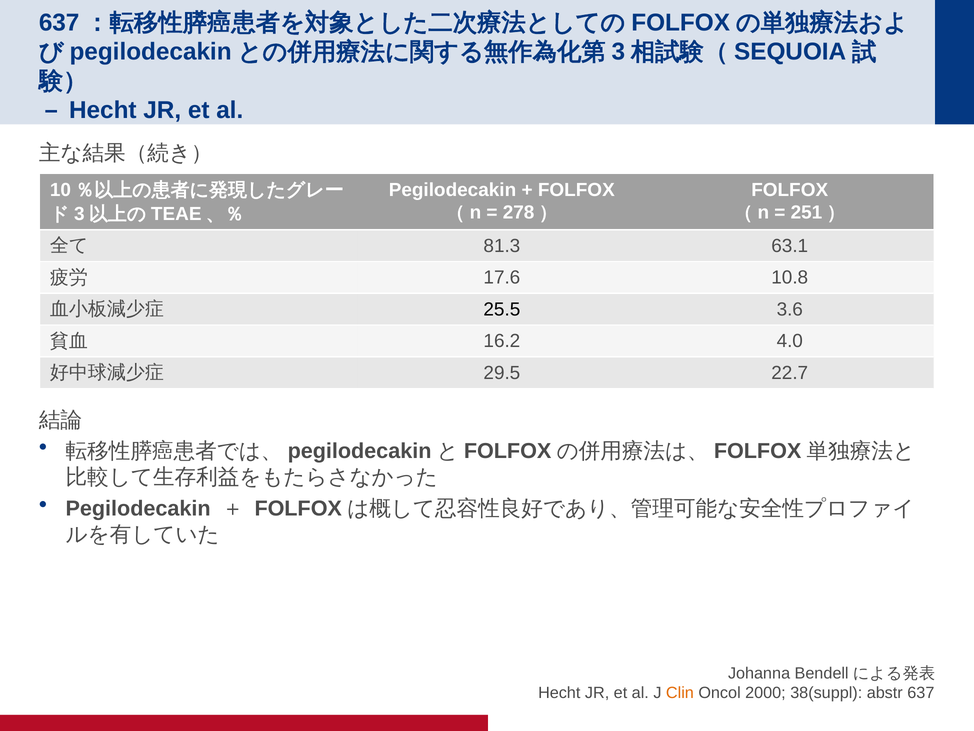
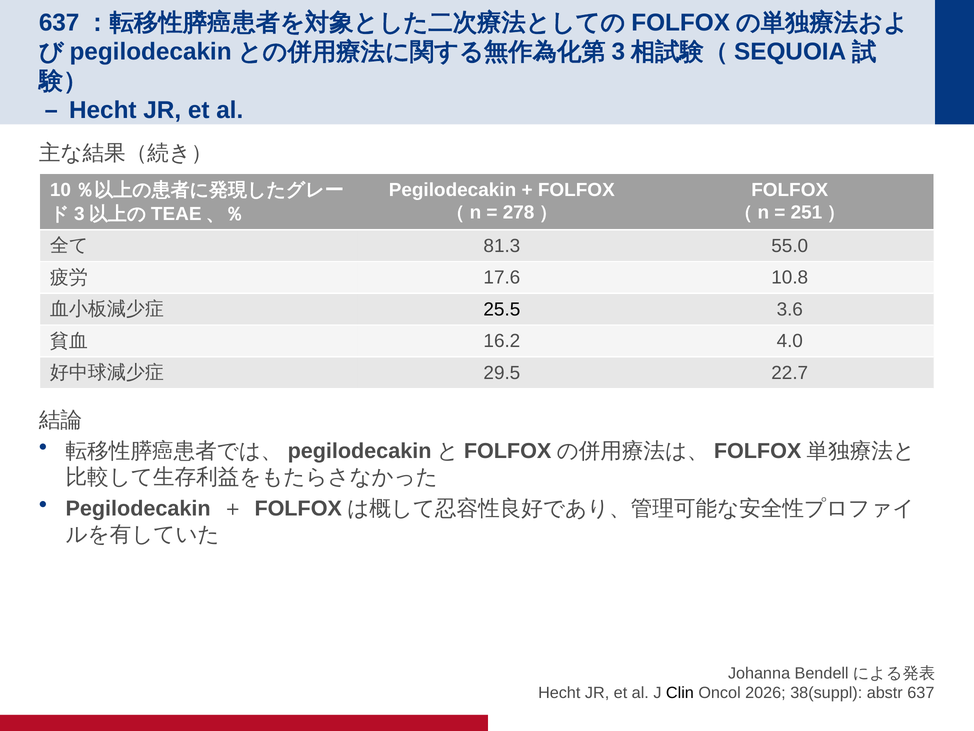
63.1: 63.1 -> 55.0
Clin colour: orange -> black
2000: 2000 -> 2026
